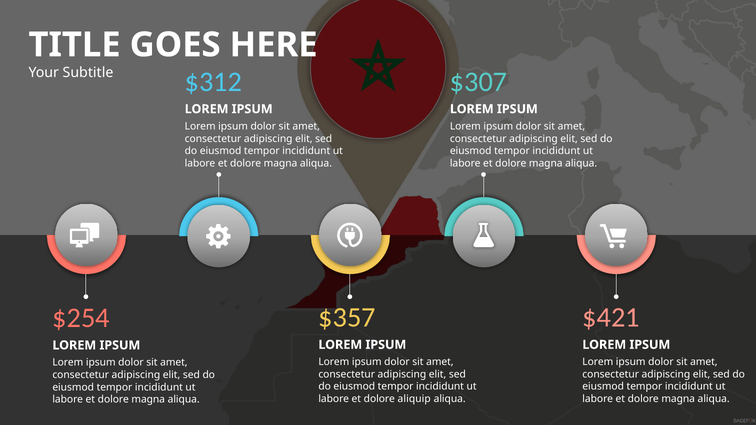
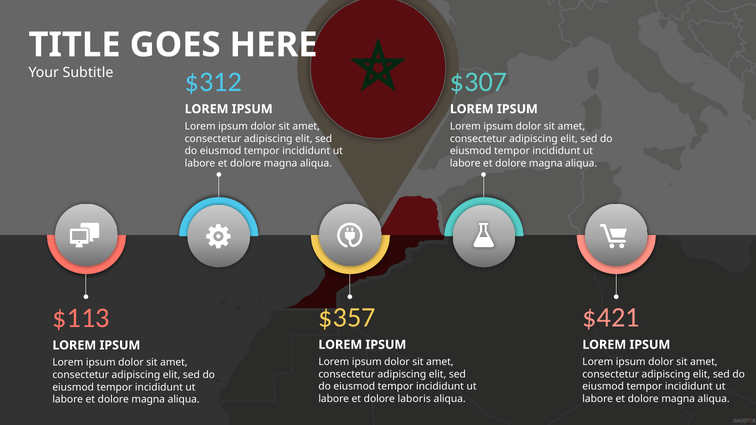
$254: $254 -> $113
aliquip: aliquip -> laboris
